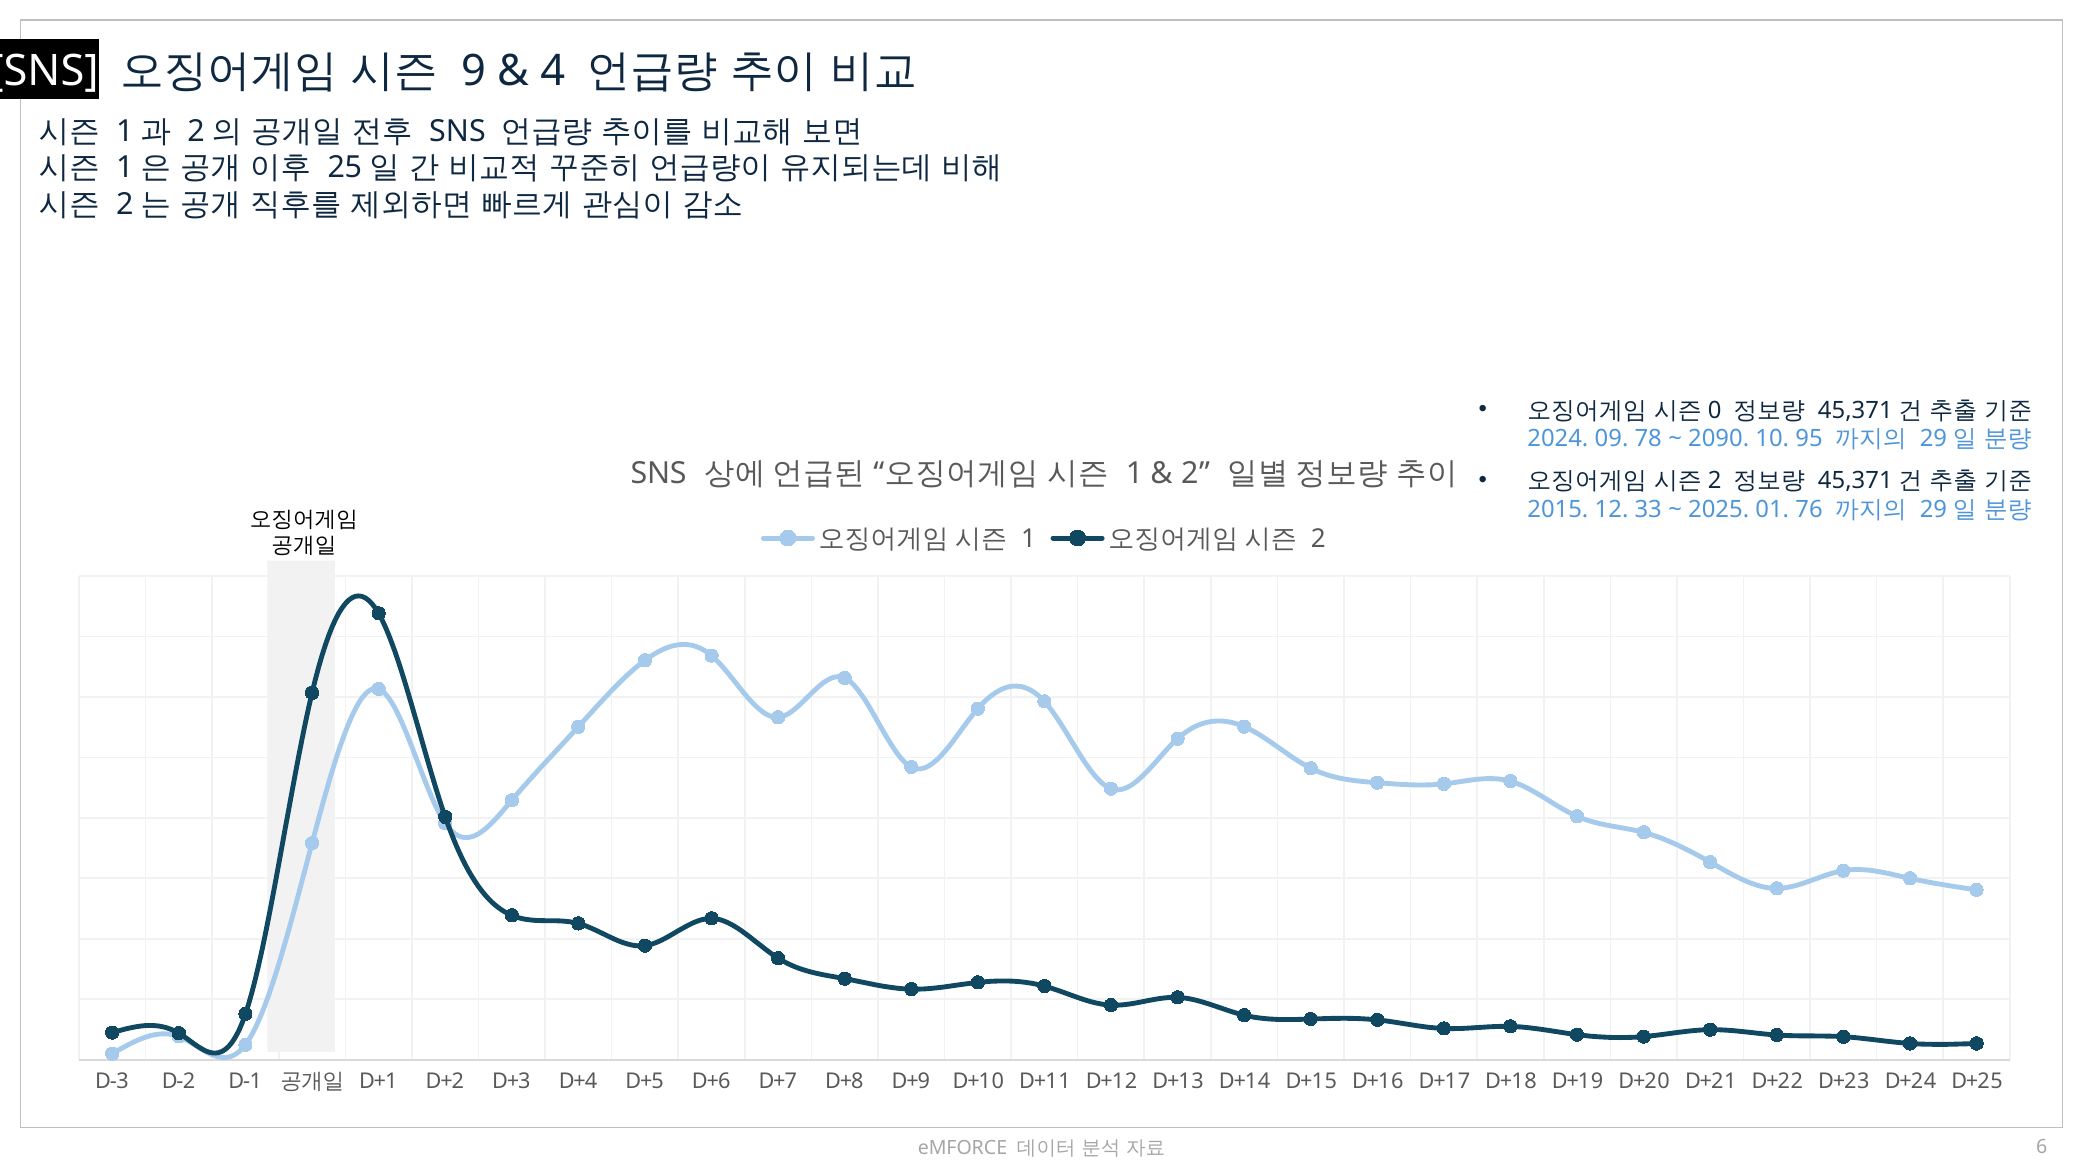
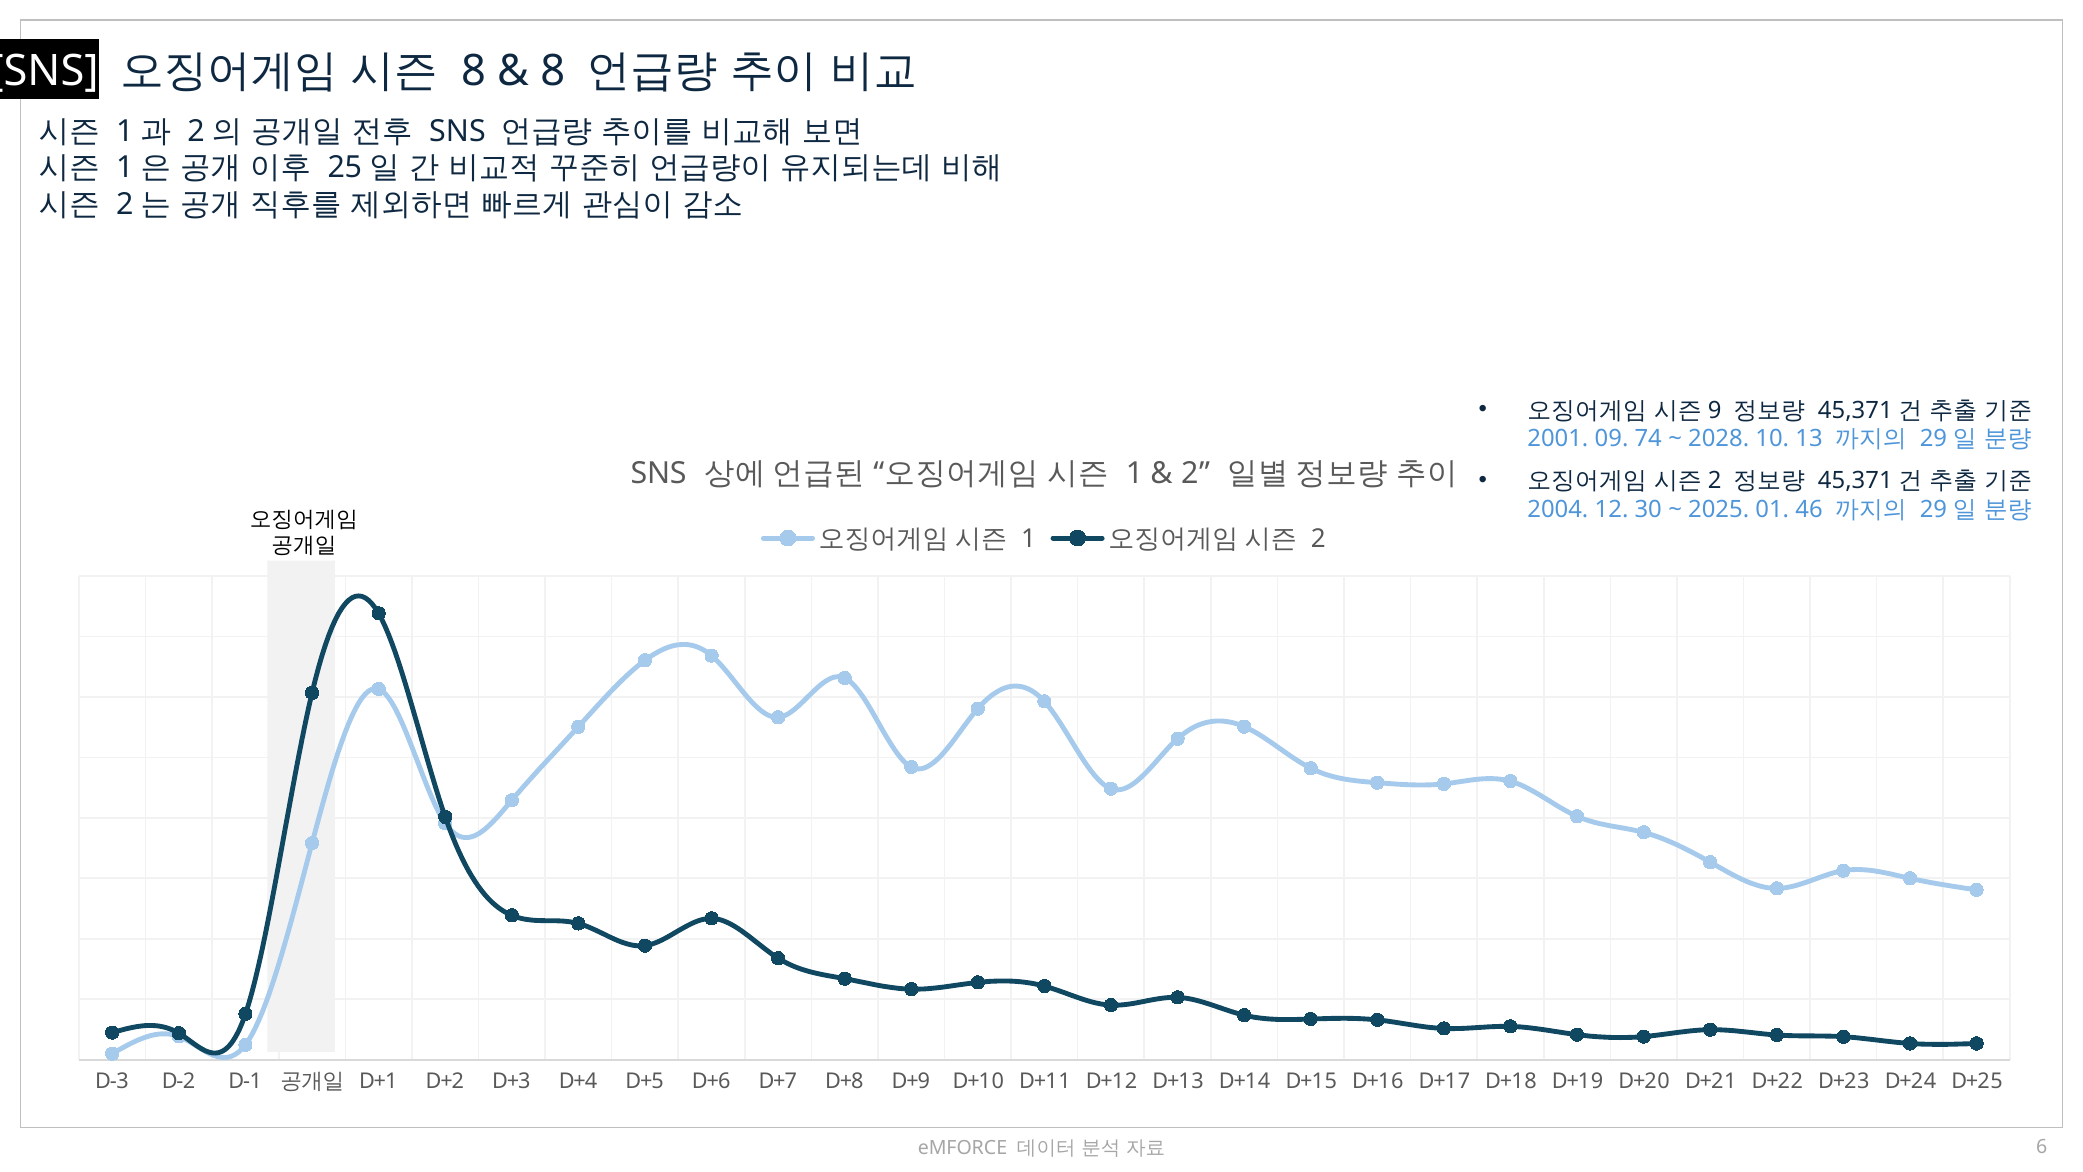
9 at (474, 71): 9 -> 8
4 at (553, 71): 4 -> 8
0: 0 -> 9
2024: 2024 -> 2001
78: 78 -> 74
2090: 2090 -> 2028
95: 95 -> 13
2015: 2015 -> 2004
33: 33 -> 30
76: 76 -> 46
